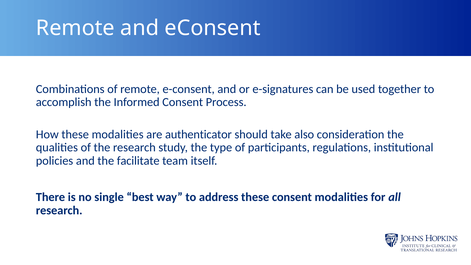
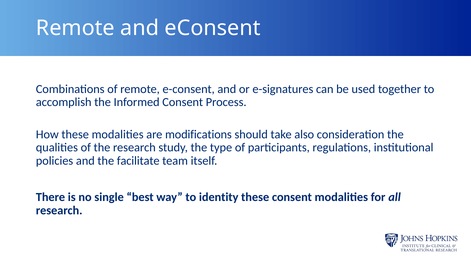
authenticator: authenticator -> modifications
address: address -> identity
